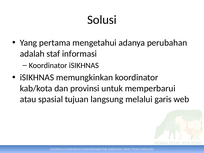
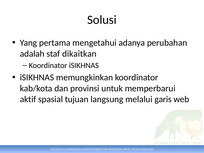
informasi: informasi -> dikaitkan
atau: atau -> aktif
